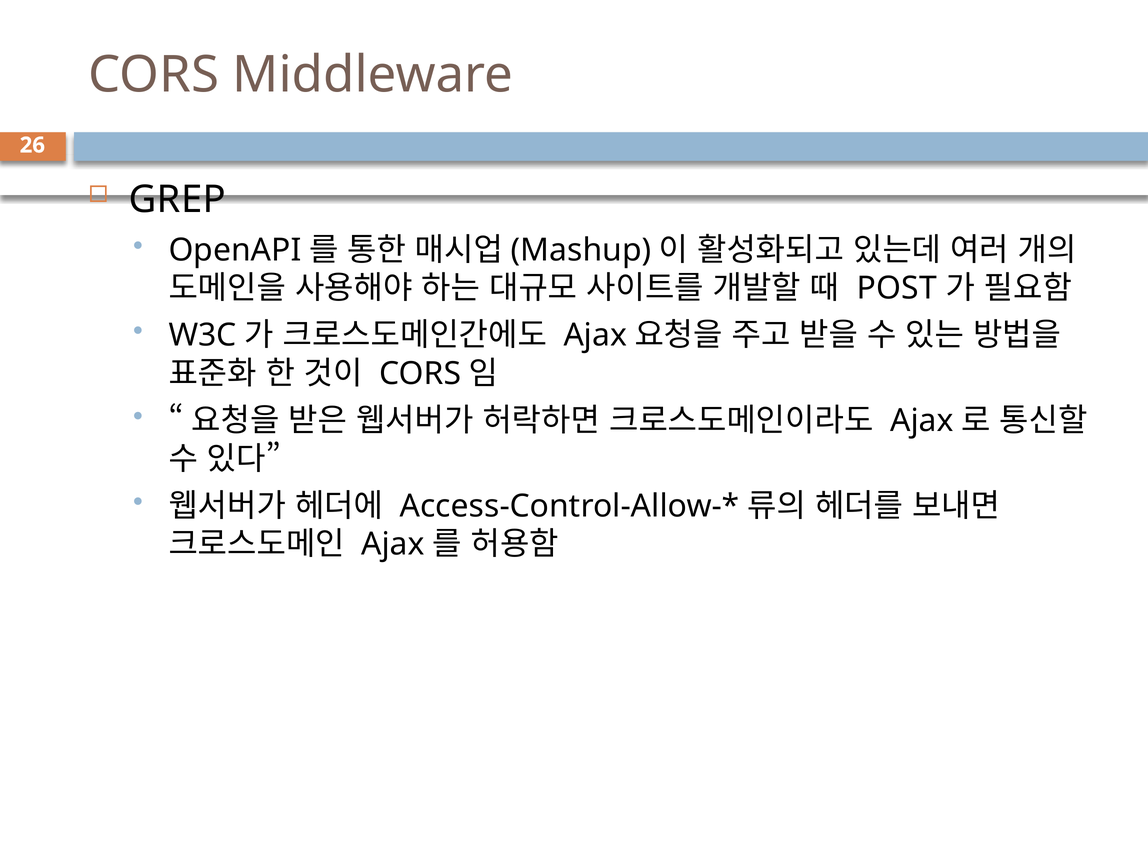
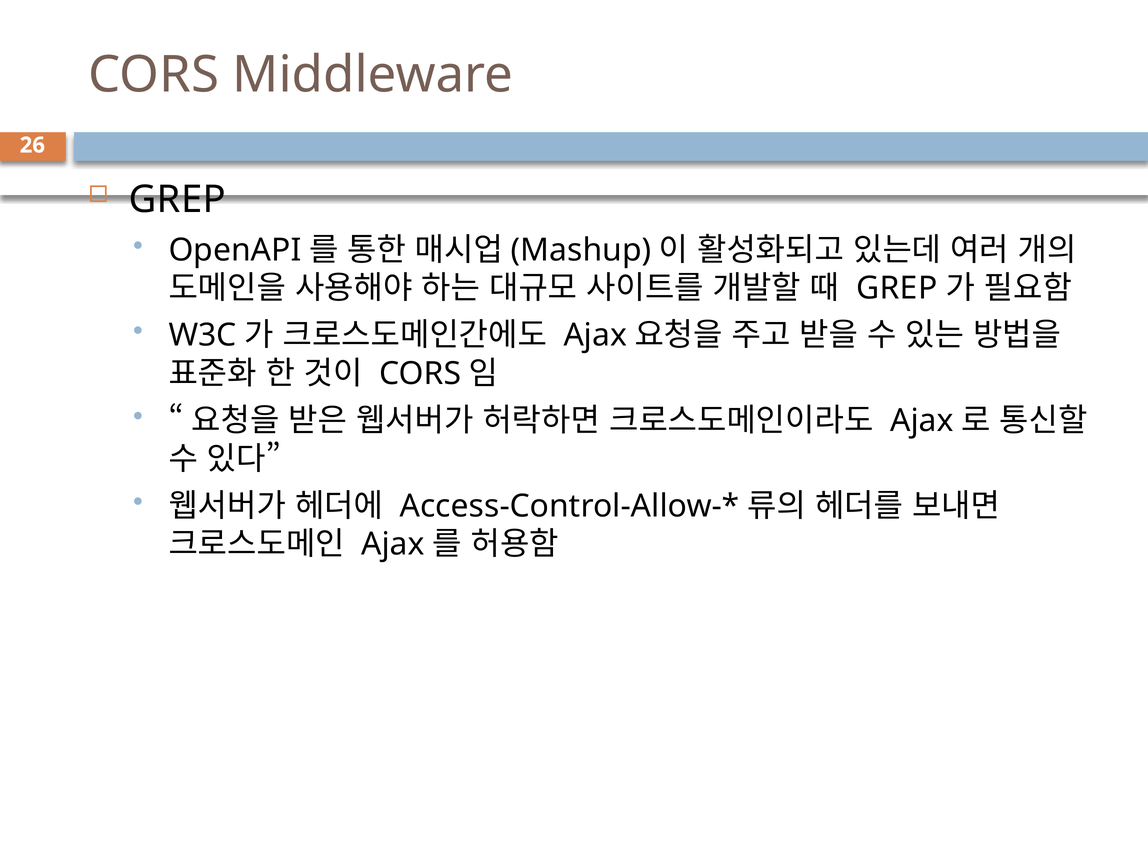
POST at (897, 288): POST -> GREP
